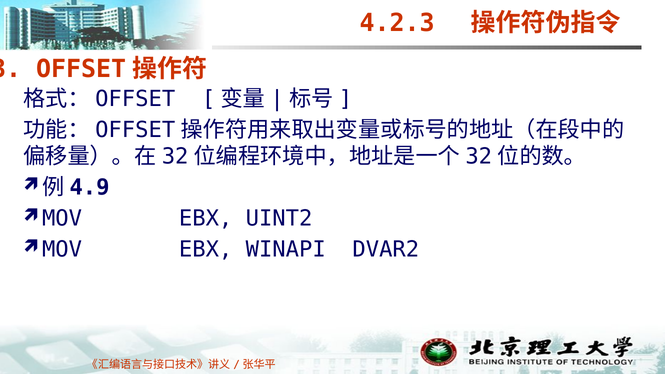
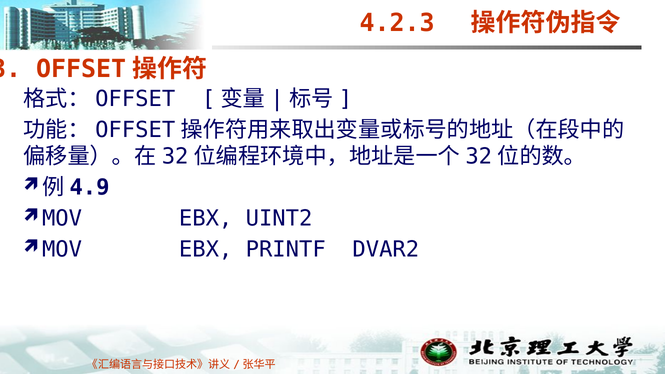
WINAPI: WINAPI -> PRINTF
